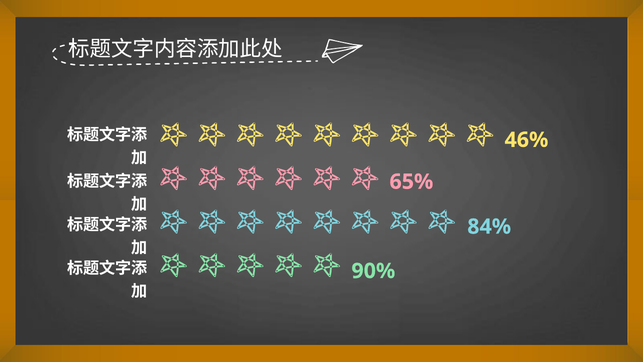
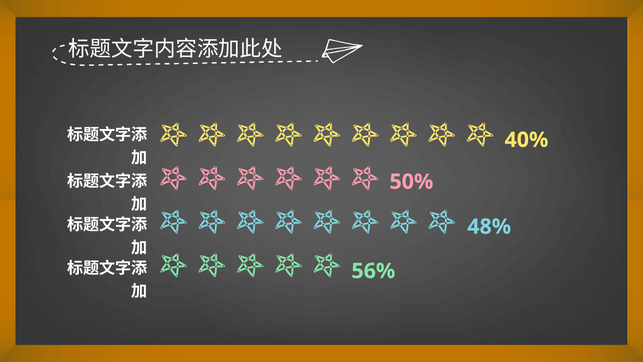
46%: 46% -> 40%
65%: 65% -> 50%
84%: 84% -> 48%
90%: 90% -> 56%
